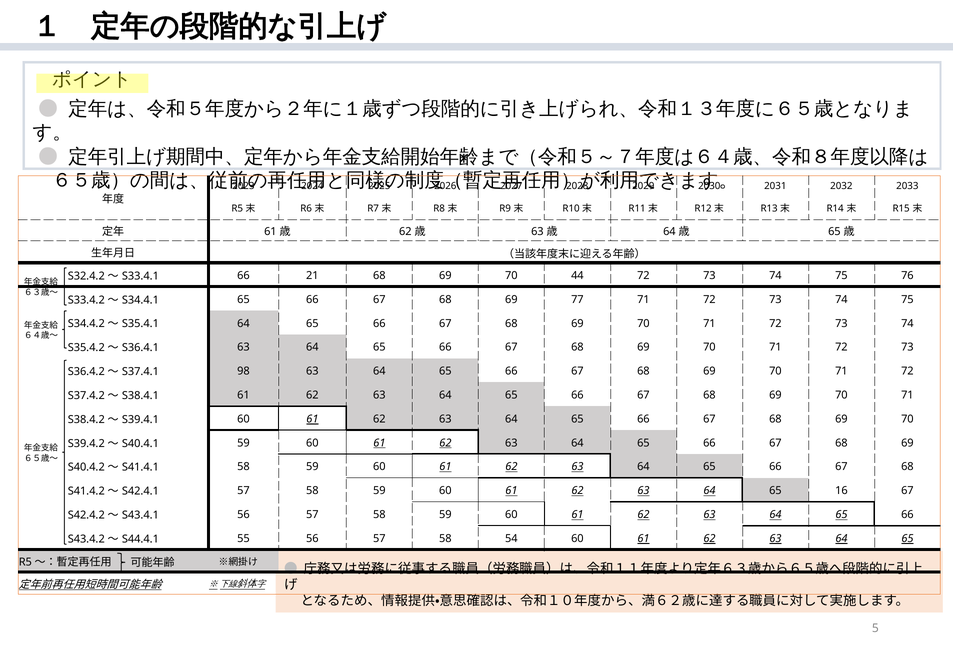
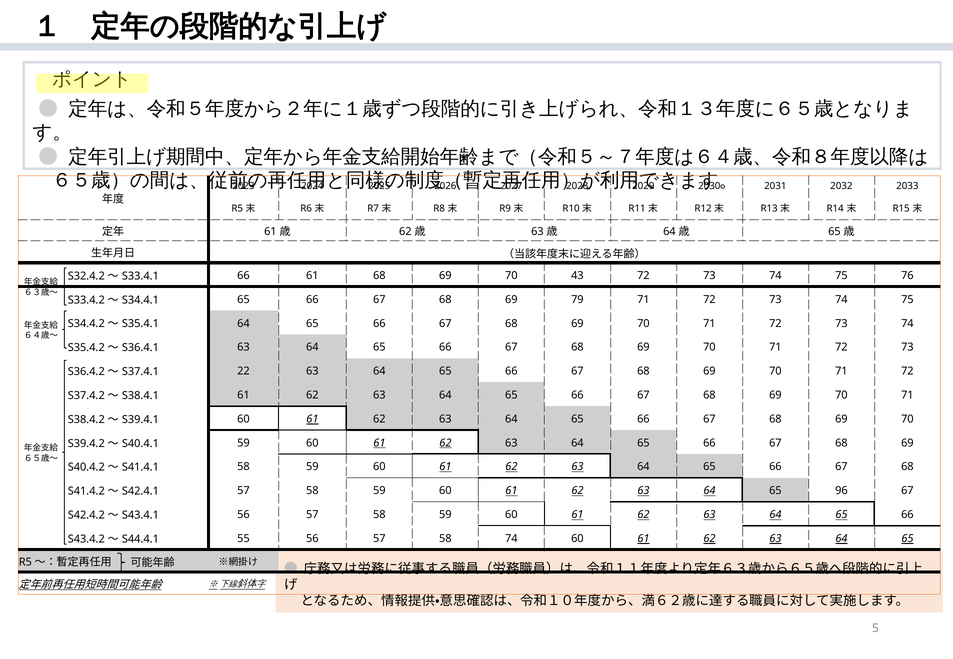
66 21: 21 -> 61
44: 44 -> 43
77: 77 -> 79
98: 98 -> 22
16: 16 -> 96
58 54: 54 -> 74
